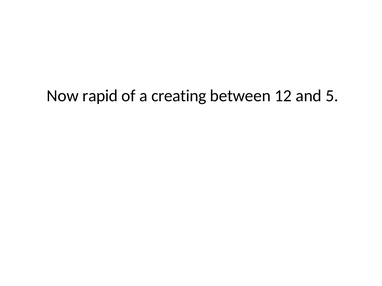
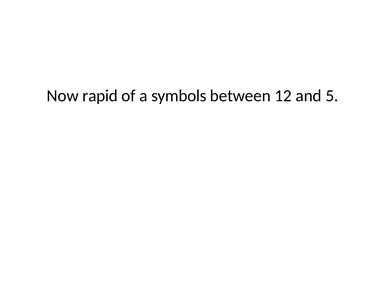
creating: creating -> symbols
